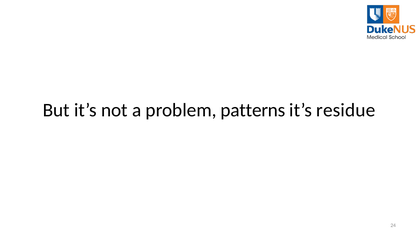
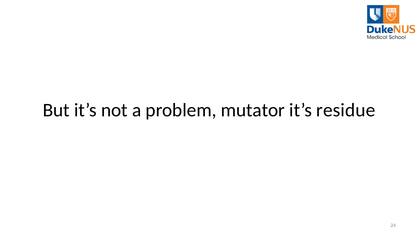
patterns: patterns -> mutator
